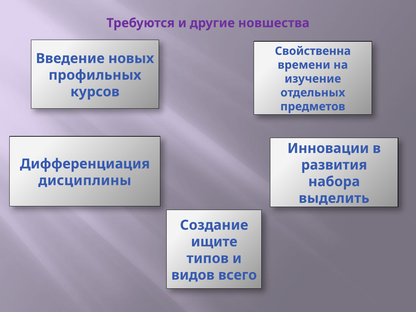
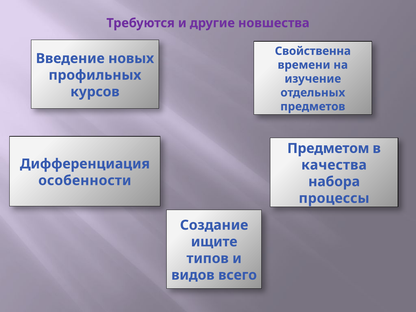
Инновации: Инновации -> Предметом
развития: развития -> качества
дисциплины: дисциплины -> особенности
выделить: выделить -> процессы
